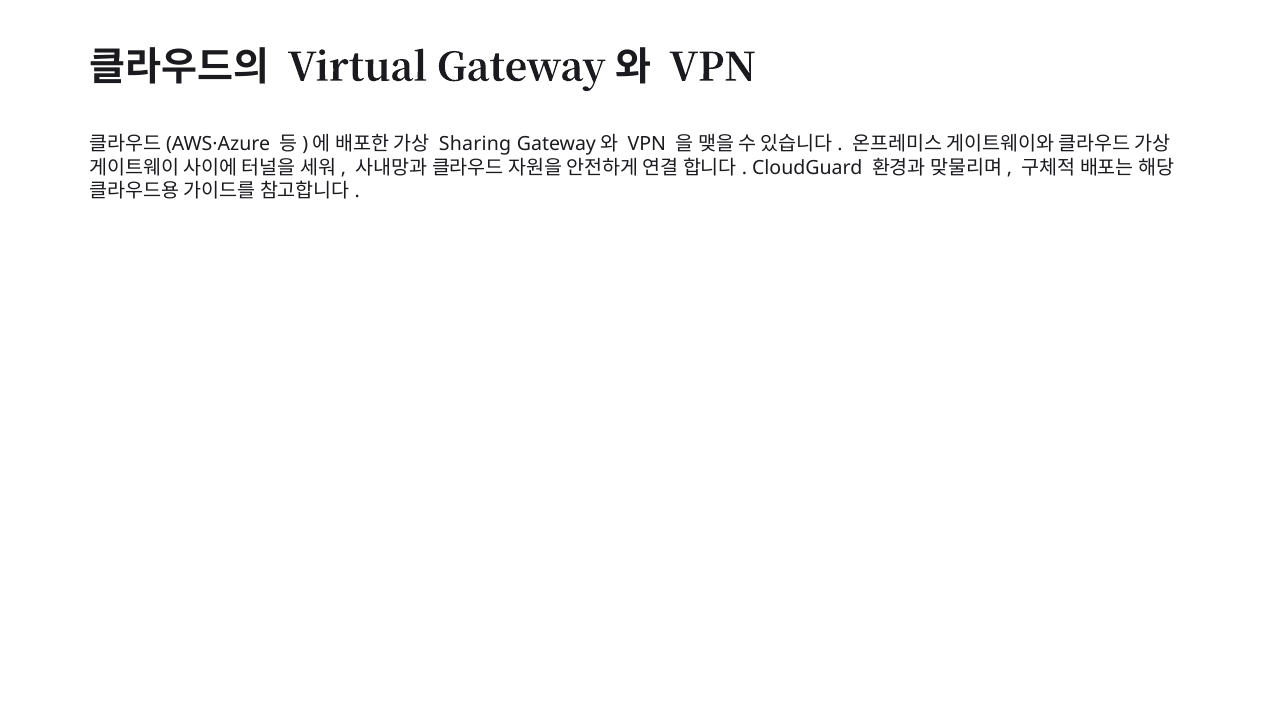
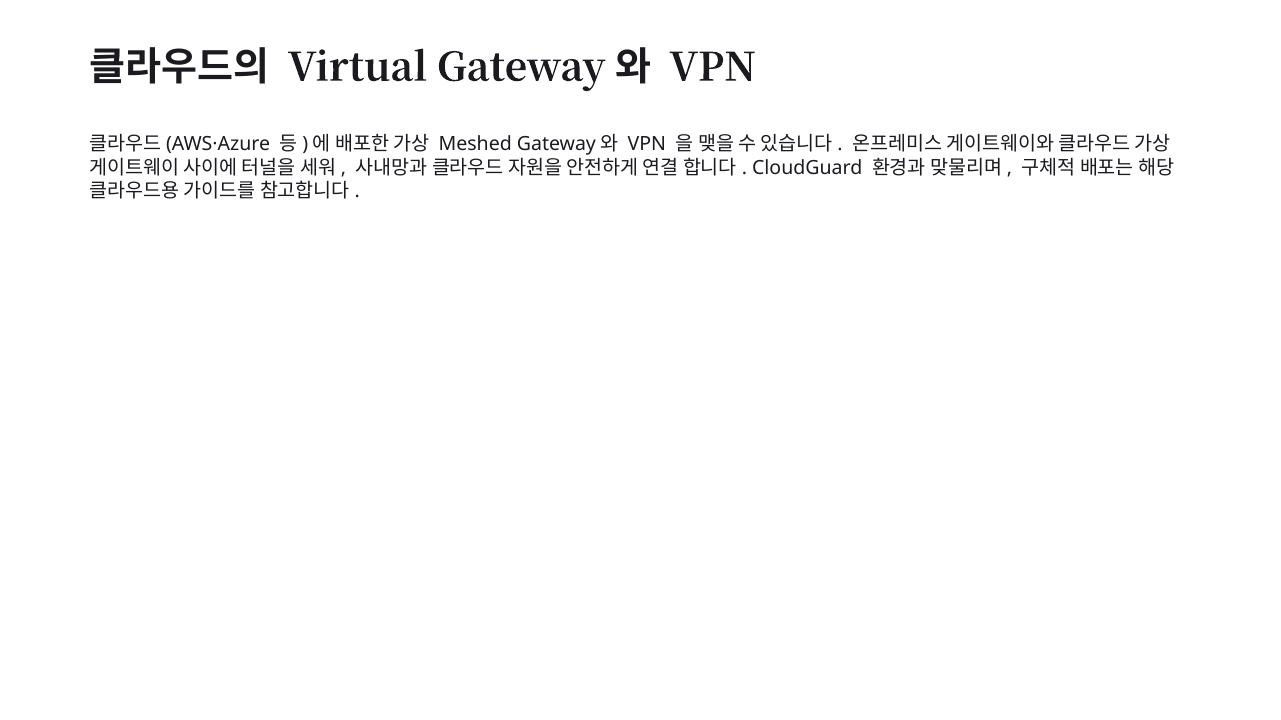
Sharing: Sharing -> Meshed
